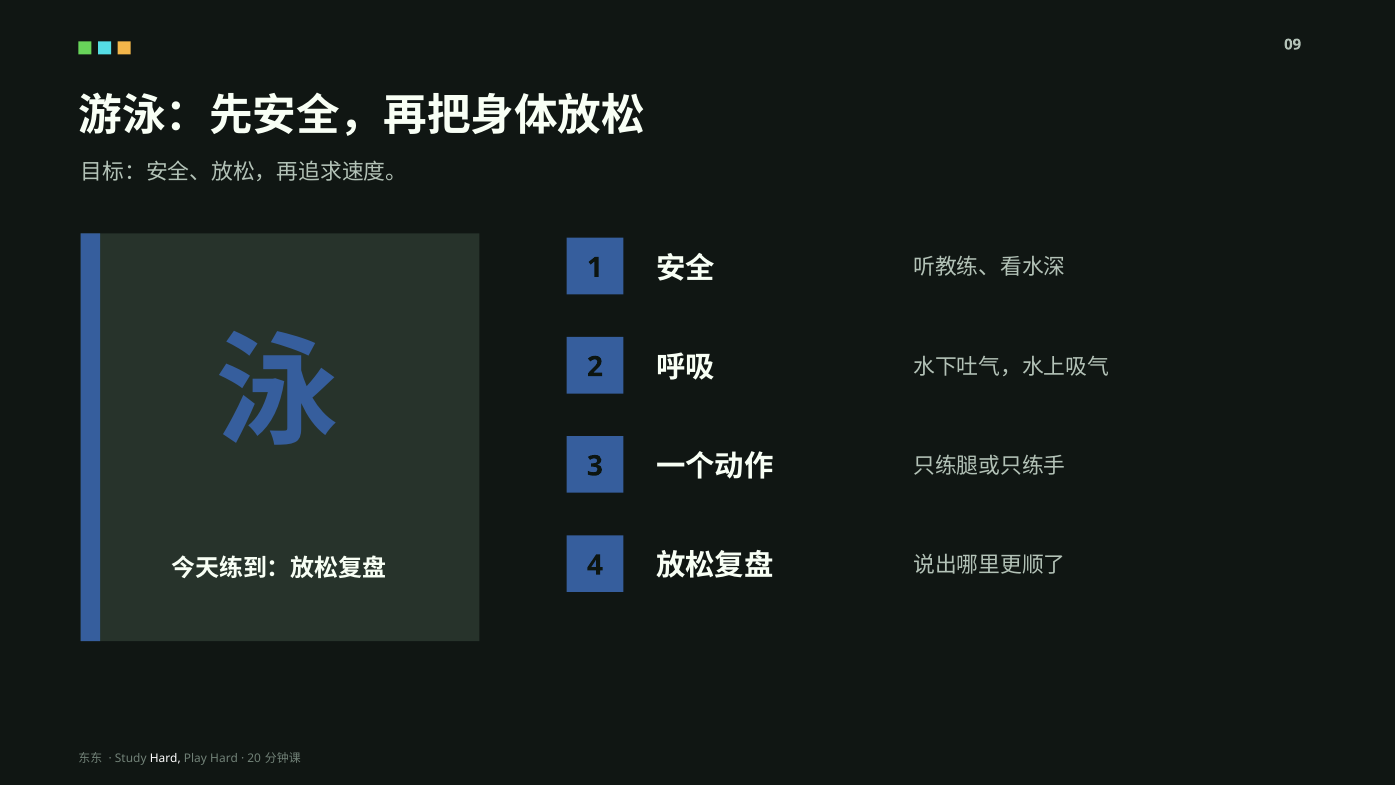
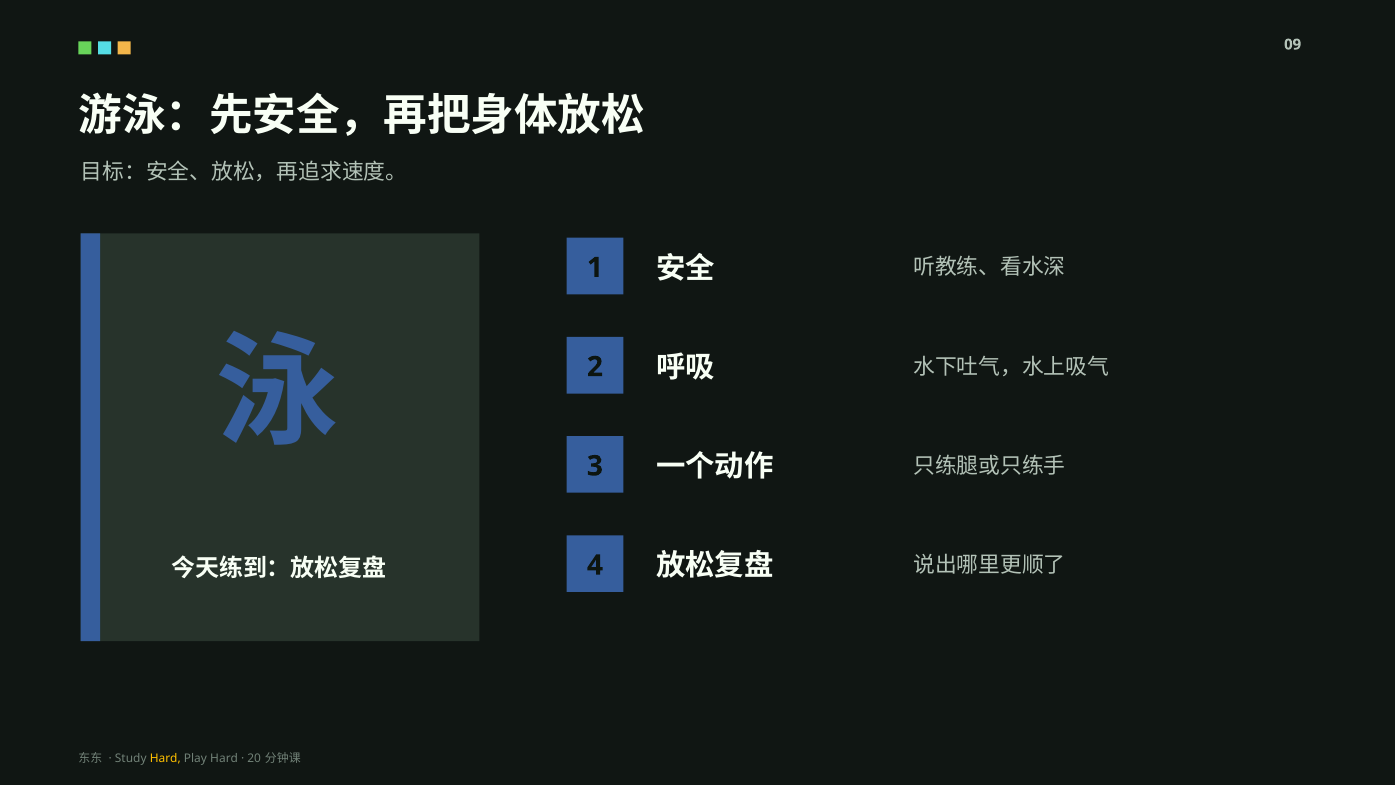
Hard at (165, 759) colour: white -> yellow
